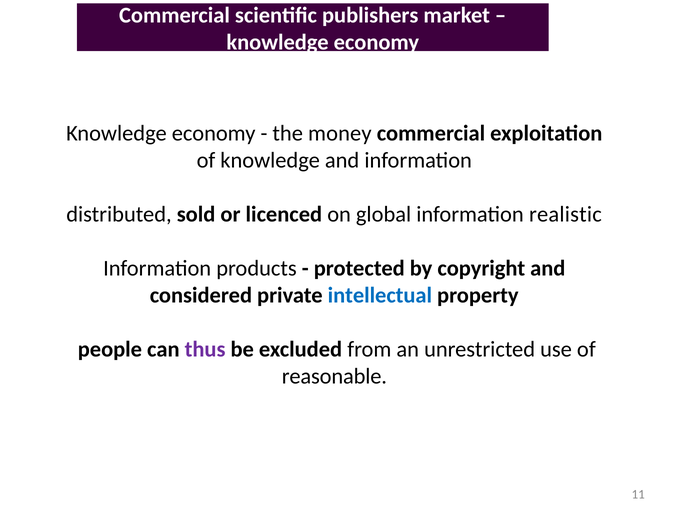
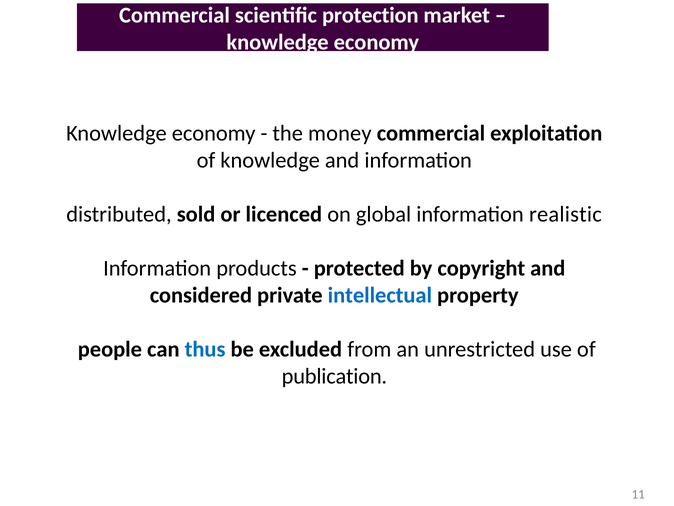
publishers: publishers -> protection
thus colour: purple -> blue
reasonable: reasonable -> publication
